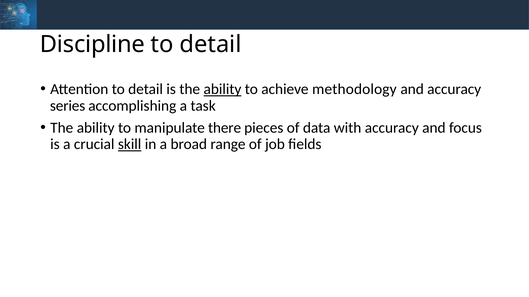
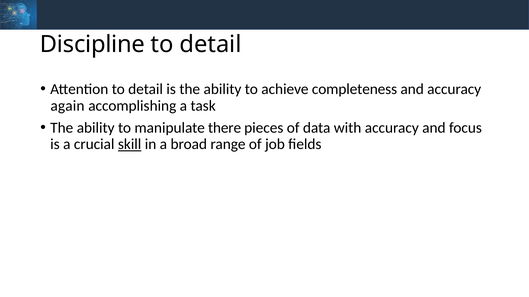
ability at (222, 89) underline: present -> none
methodology: methodology -> completeness
series: series -> again
